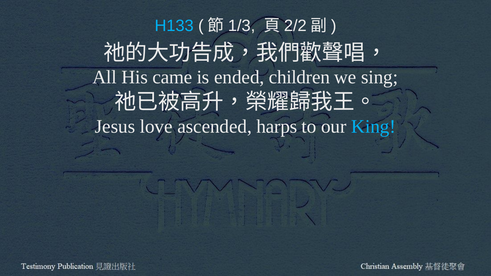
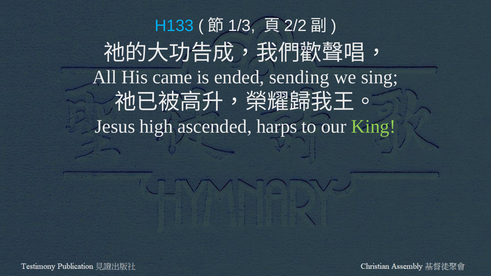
children: children -> sending
love: love -> high
King colour: light blue -> light green
